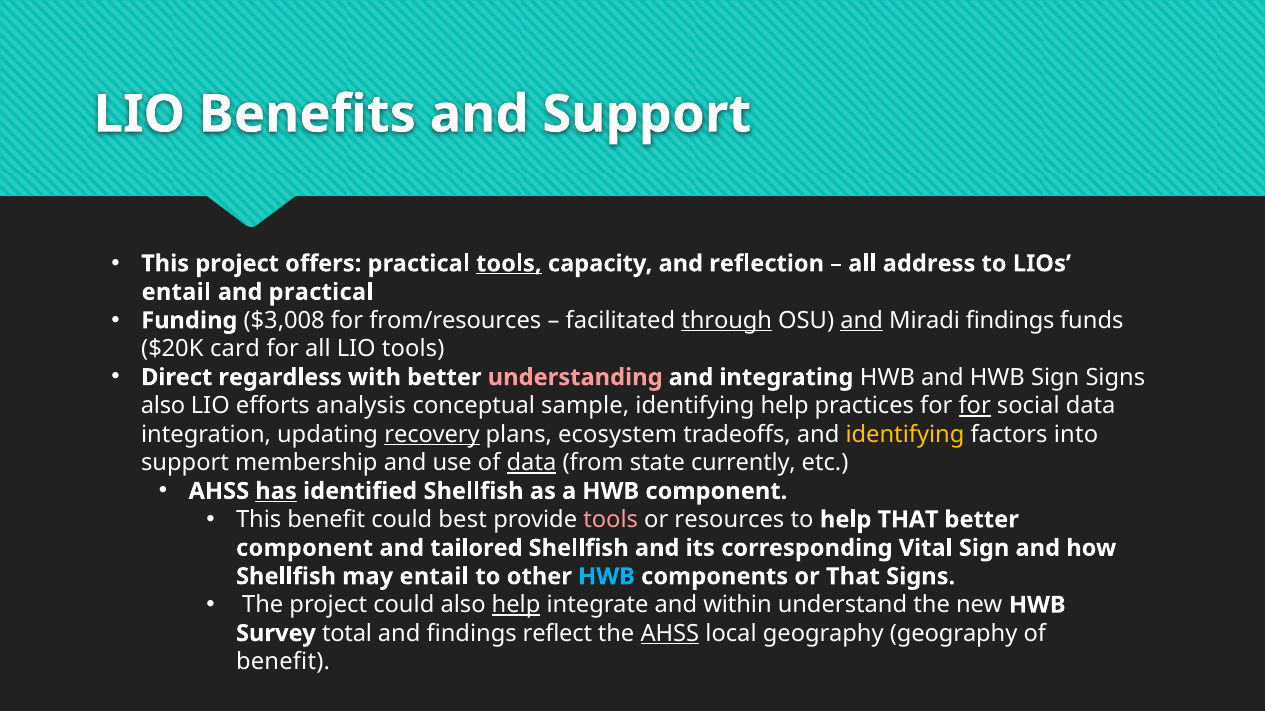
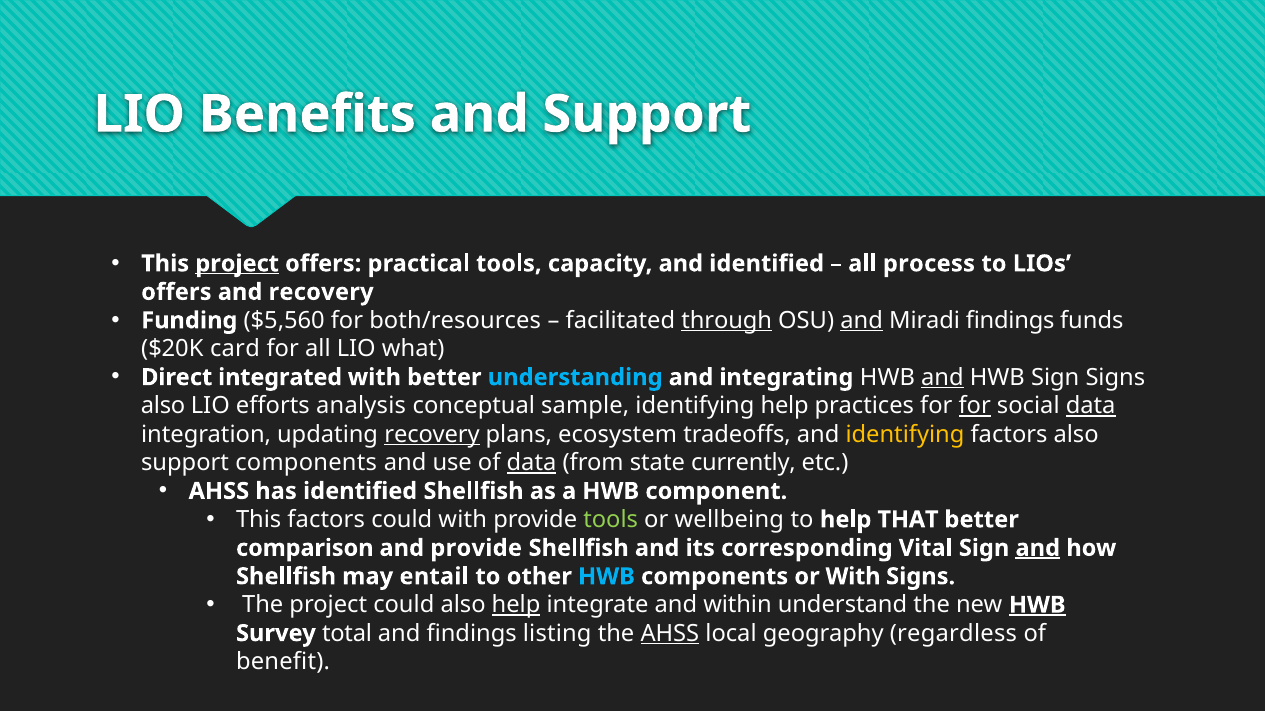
project at (237, 264) underline: none -> present
tools at (509, 264) underline: present -> none
and reflection: reflection -> identified
address: address -> process
entail at (176, 292): entail -> offers
and practical: practical -> recovery
$3,008: $3,008 -> $5,560
from/resources: from/resources -> both/resources
LIO tools: tools -> what
regardless: regardless -> integrated
understanding colour: pink -> light blue
and at (942, 378) underline: none -> present
data at (1091, 406) underline: none -> present
factors into: into -> also
support membership: membership -> components
has underline: present -> none
This benefit: benefit -> factors
could best: best -> with
tools at (611, 520) colour: pink -> light green
resources: resources -> wellbeing
component at (305, 548): component -> comparison
and tailored: tailored -> provide
and at (1038, 548) underline: none -> present
or That: That -> With
HWB at (1037, 605) underline: none -> present
reflect: reflect -> listing
geography geography: geography -> regardless
